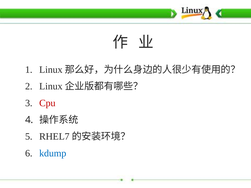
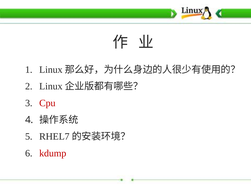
kdump colour: blue -> red
